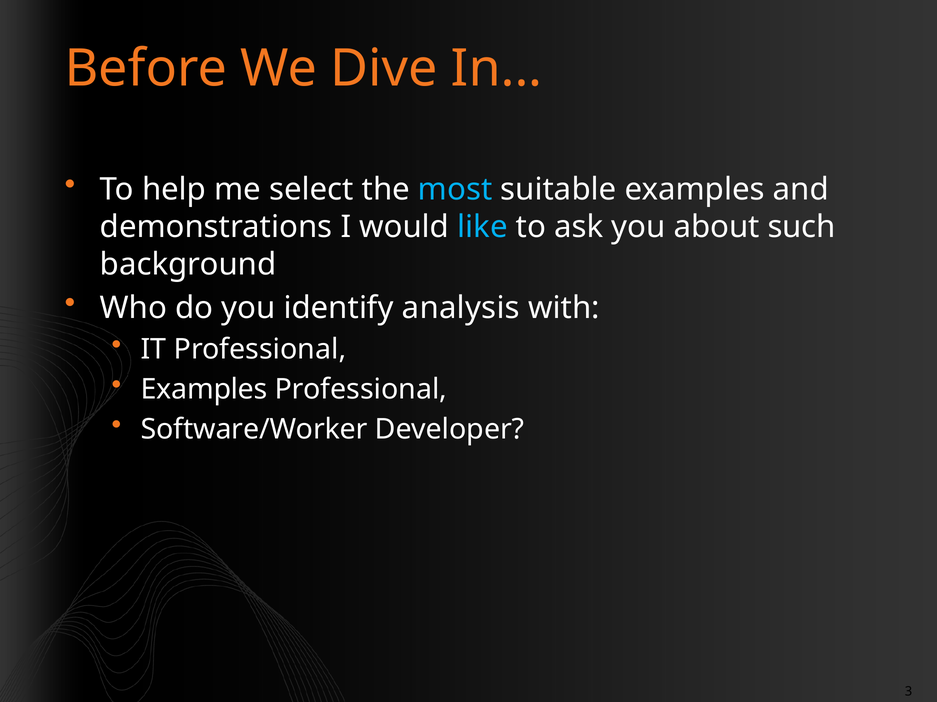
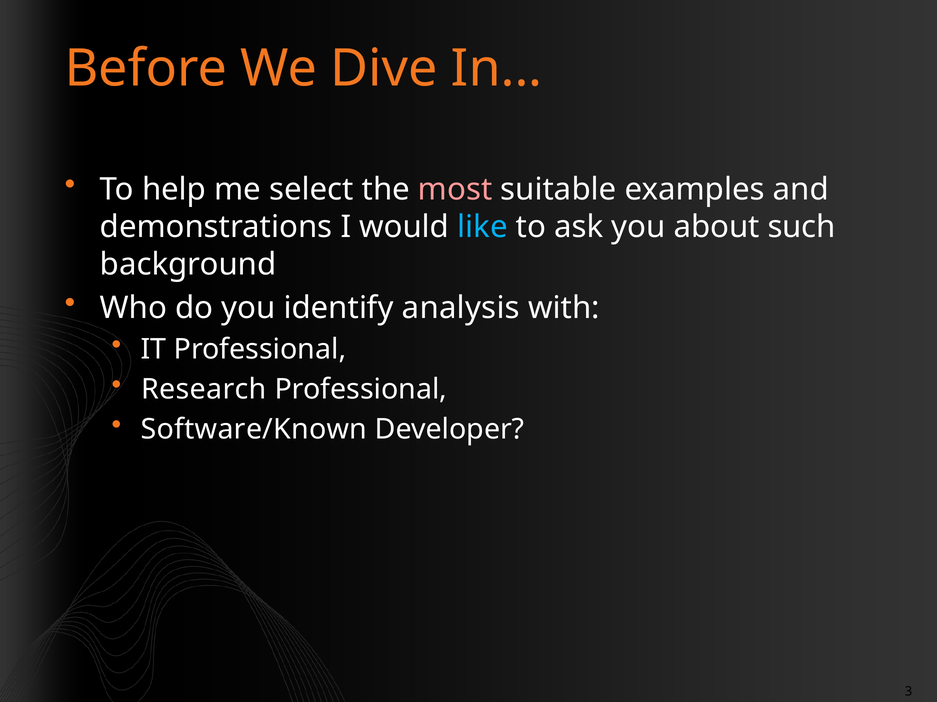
most colour: light blue -> pink
Examples at (204, 390): Examples -> Research
Software/Worker: Software/Worker -> Software/Known
